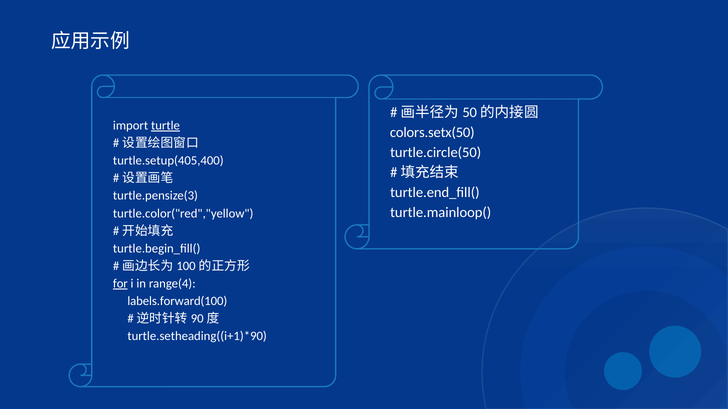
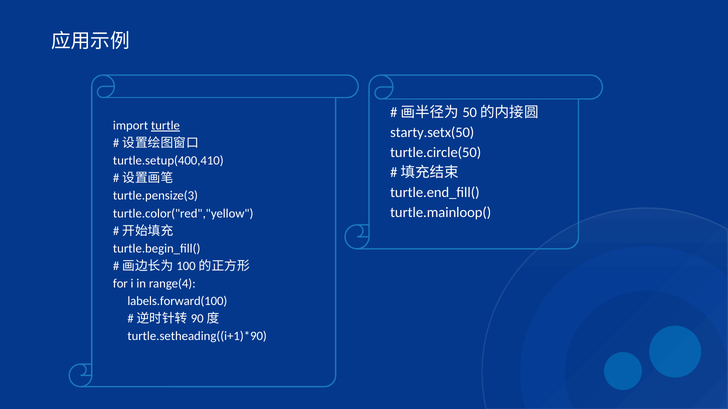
colors.setx(50: colors.setx(50 -> starty.setx(50
turtle.setup(405,400: turtle.setup(405,400 -> turtle.setup(400,410
for underline: present -> none
